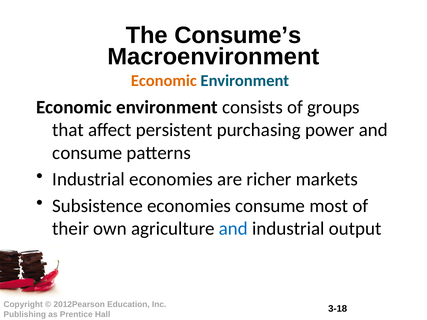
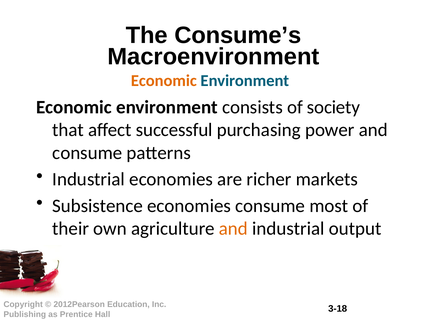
groups: groups -> society
persistent: persistent -> successful
and at (233, 229) colour: blue -> orange
